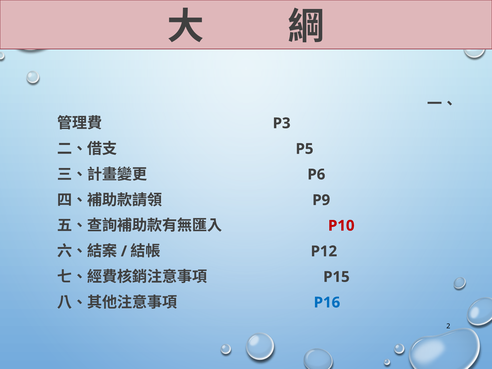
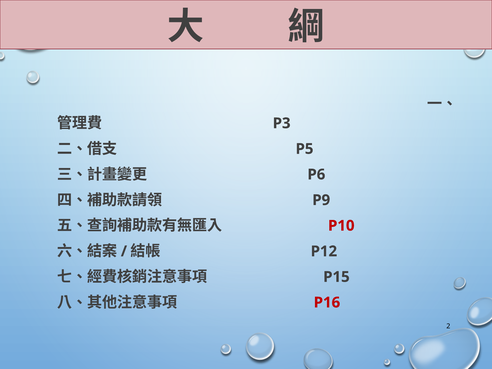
P16 colour: blue -> red
